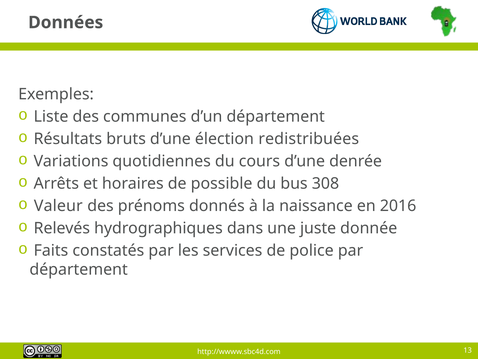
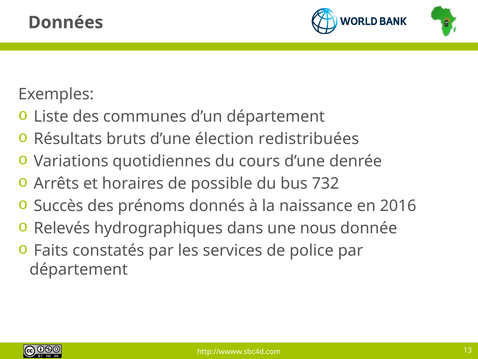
308: 308 -> 732
Valeur: Valeur -> Succès
juste: juste -> nous
